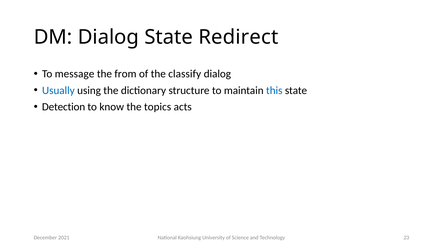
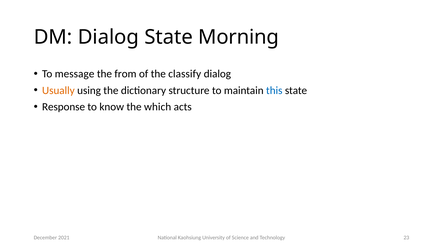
Redirect: Redirect -> Morning
Usually colour: blue -> orange
Detection: Detection -> Response
topics: topics -> which
